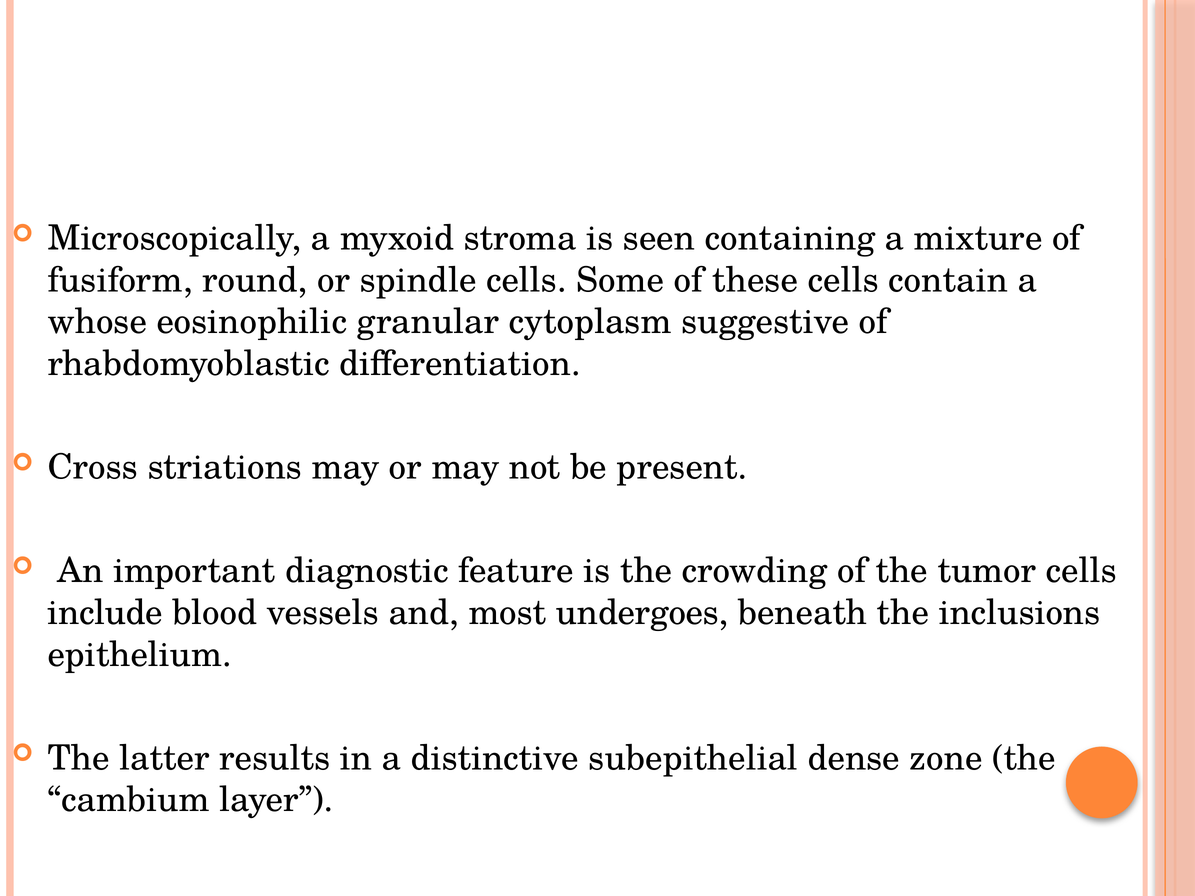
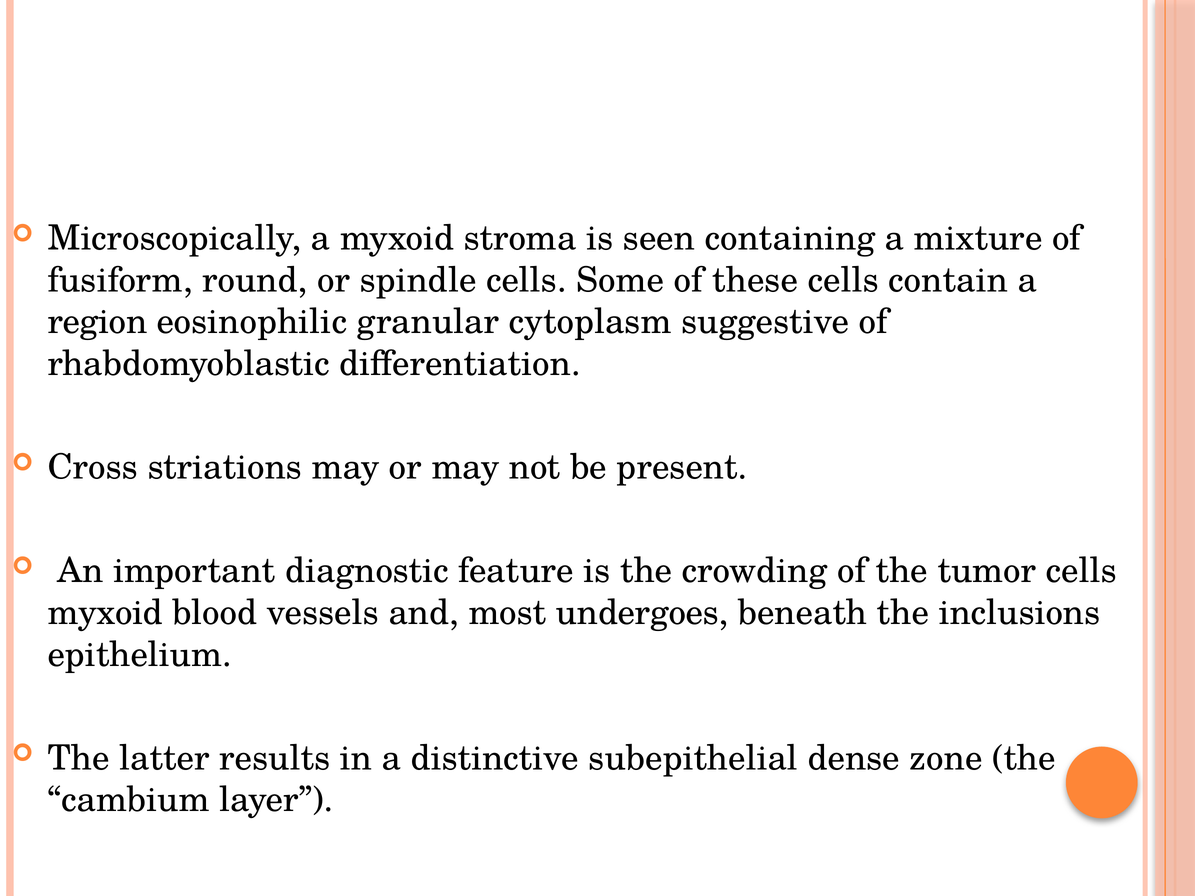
whose: whose -> region
include at (105, 613): include -> myxoid
